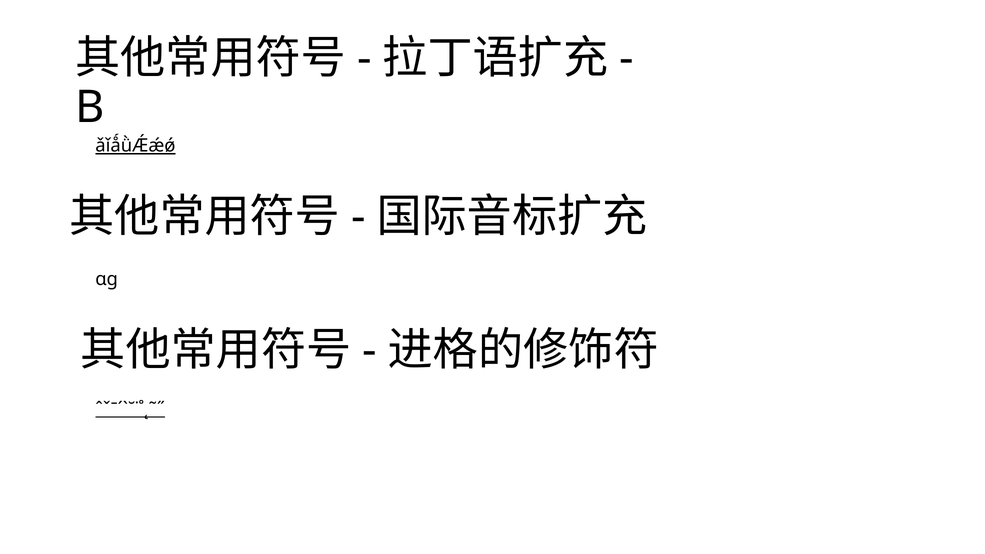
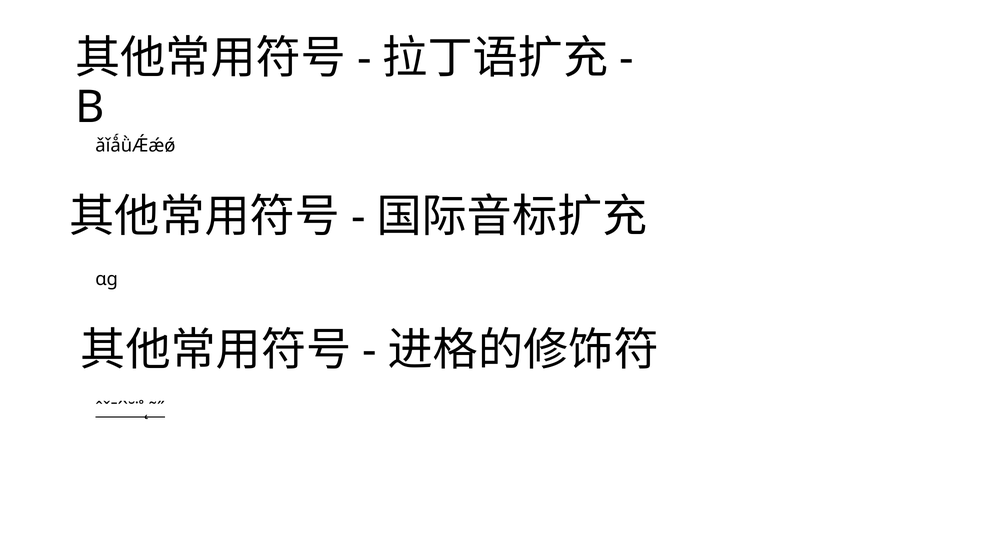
ǎǐǻǜǼǽǿ underline: present -> none
